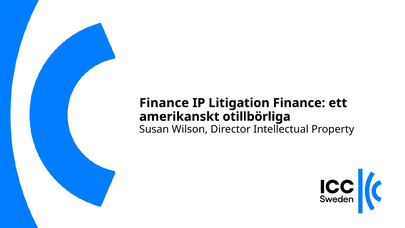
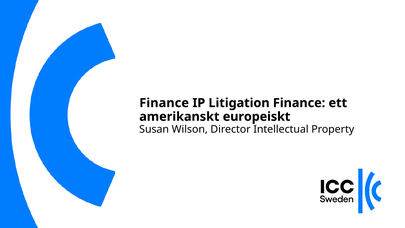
otillbörliga: otillbörliga -> europeiskt
